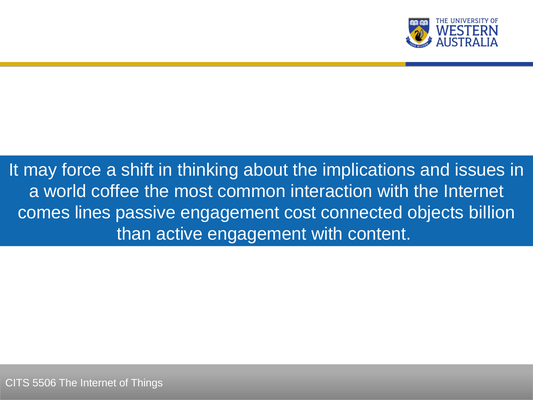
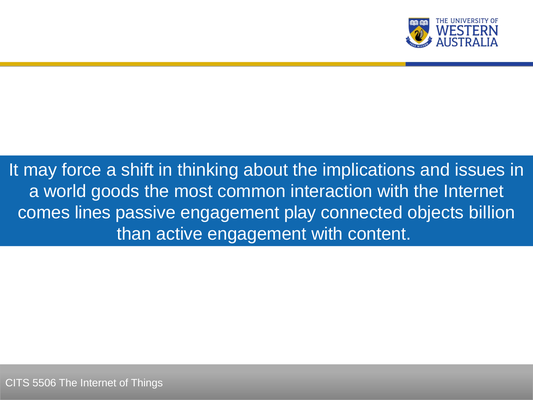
coffee: coffee -> goods
cost: cost -> play
